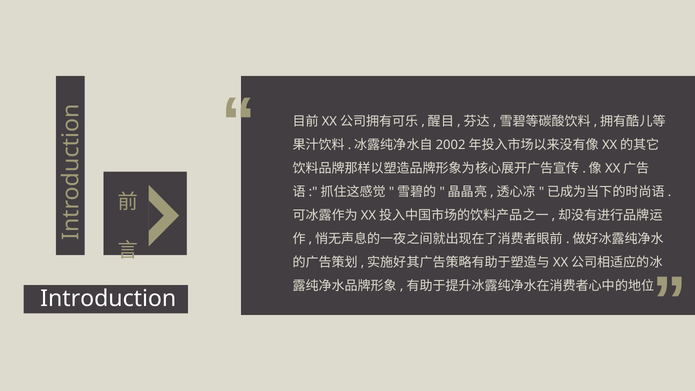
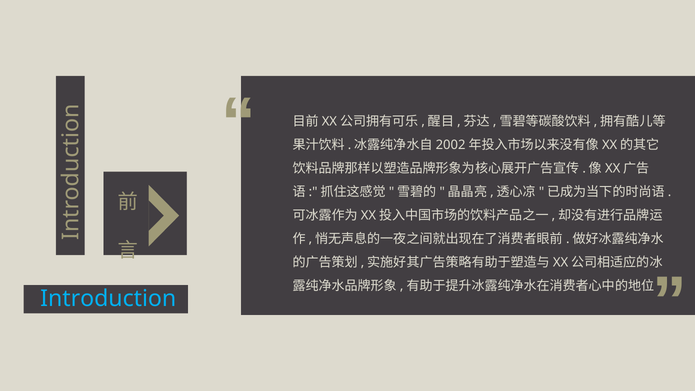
Introduction colour: white -> light blue
